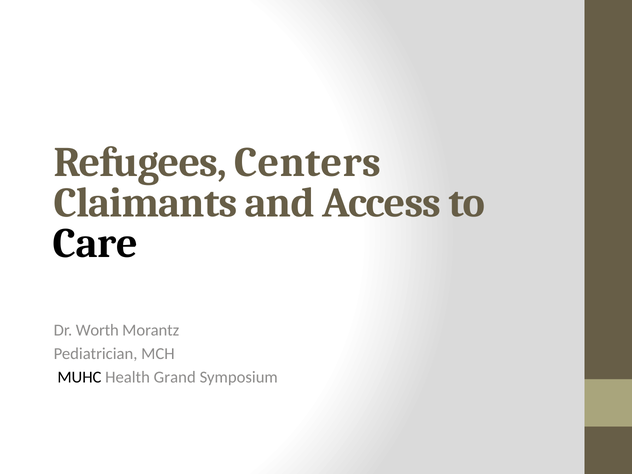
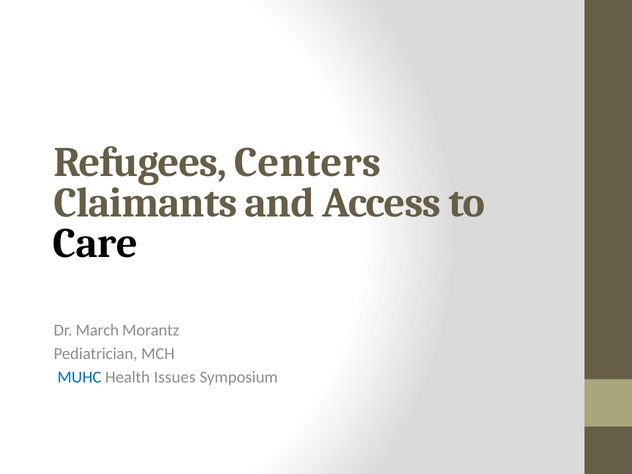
Worth: Worth -> March
MUHC colour: black -> blue
Grand: Grand -> Issues
